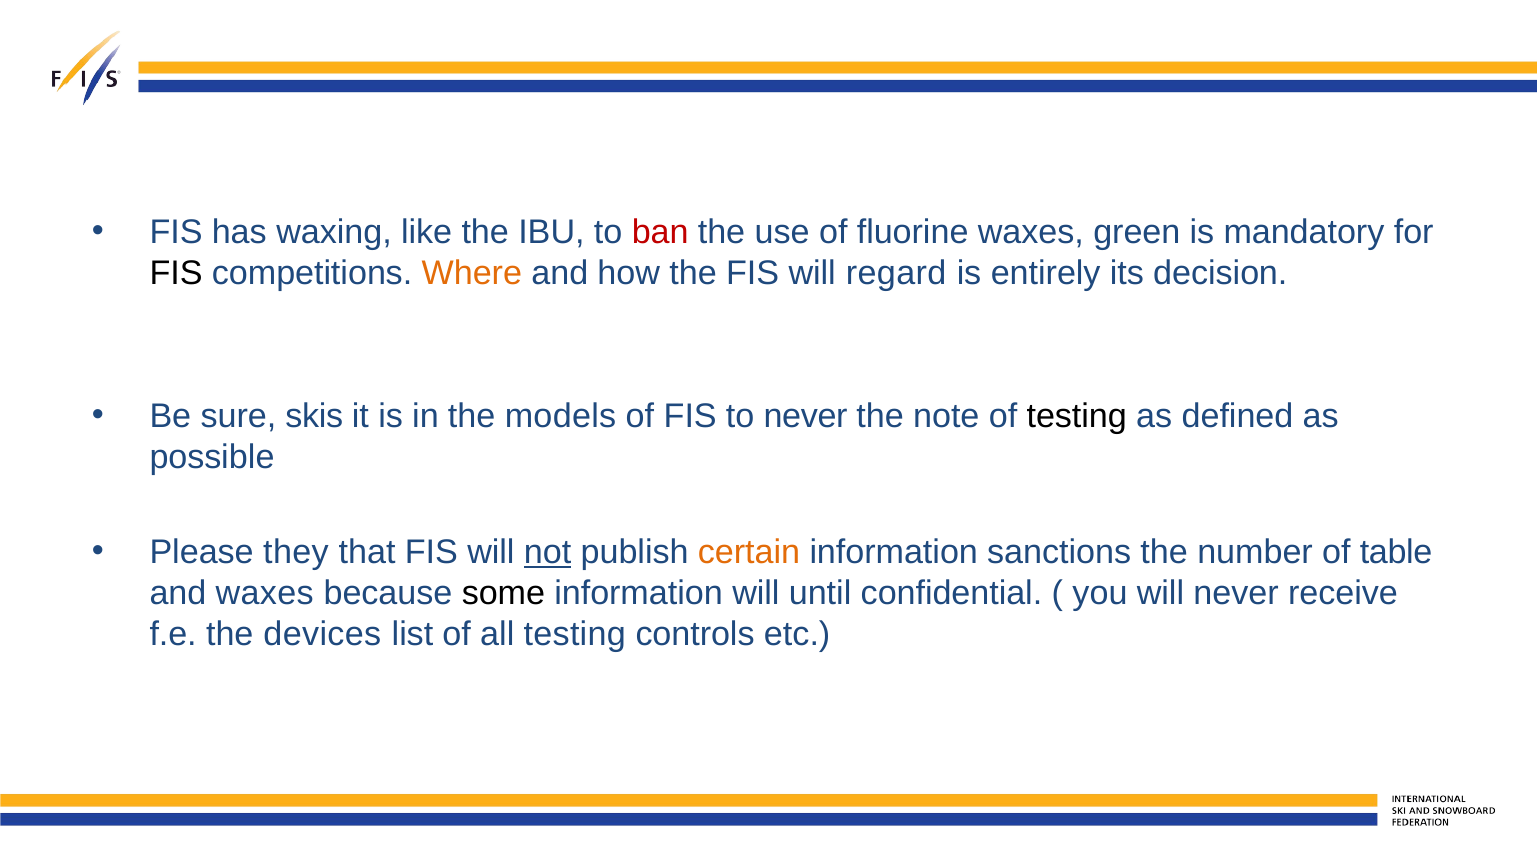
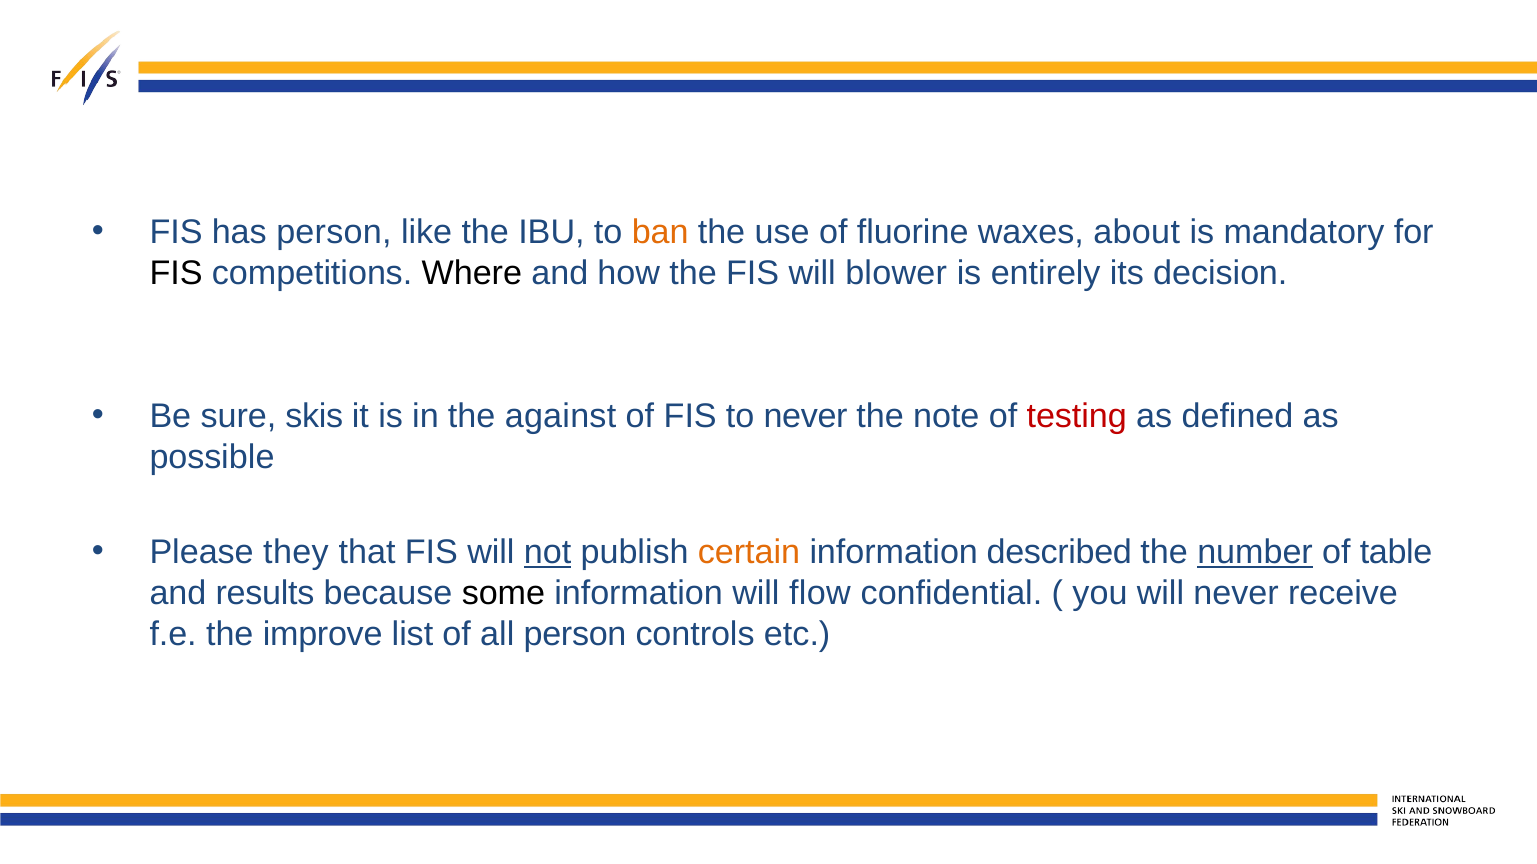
has waxing: waxing -> person
ban colour: red -> orange
green: green -> about
Where colour: orange -> black
regard: regard -> blower
models: models -> against
testing at (1077, 416) colour: black -> red
sanctions: sanctions -> described
number underline: none -> present
and waxes: waxes -> results
until: until -> flow
devices: devices -> improve
all testing: testing -> person
